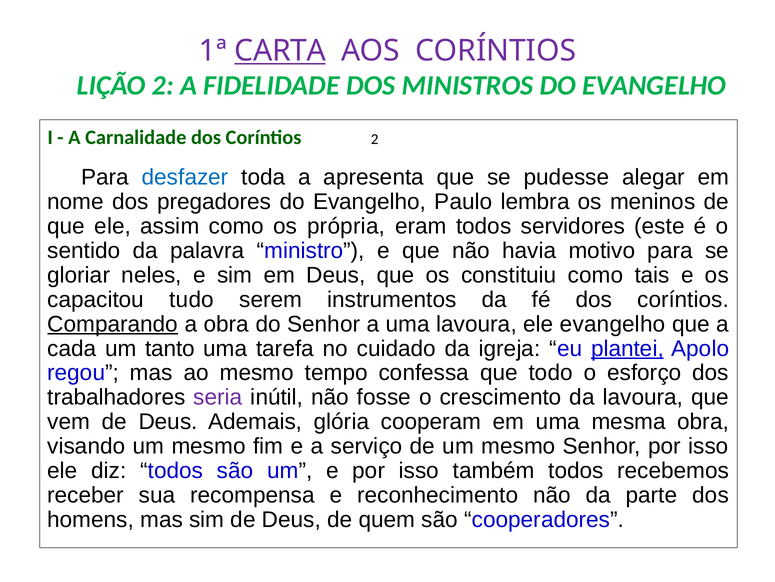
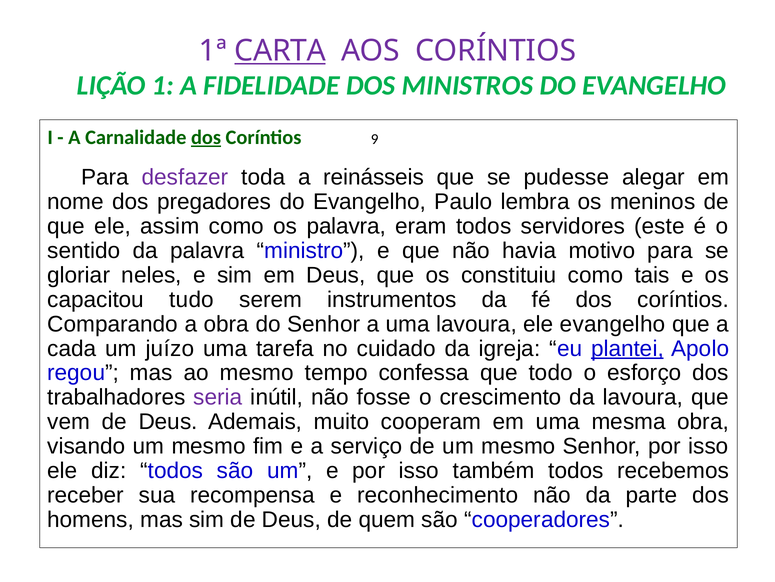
LIÇÃO 2: 2 -> 1
dos at (206, 137) underline: none -> present
Coríntios 2: 2 -> 9
desfazer colour: blue -> purple
apresenta: apresenta -> reinásseis
os própria: própria -> palavra
Comparando underline: present -> none
tanto: tanto -> juízo
glória: glória -> muito
